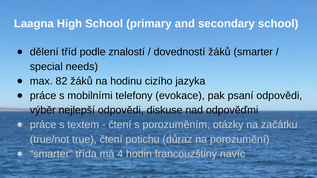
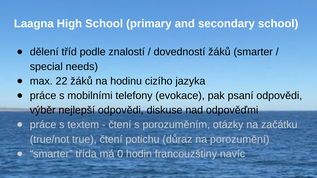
82: 82 -> 22
4: 4 -> 0
